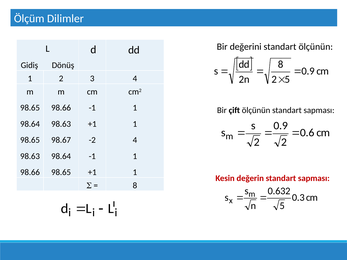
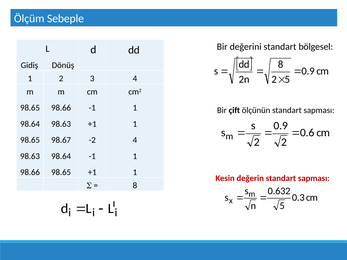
Dilimler: Dilimler -> Sebeple
standart ölçünün: ölçünün -> bölgesel
